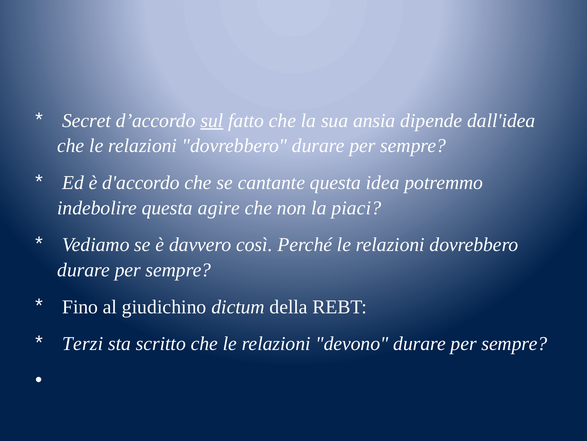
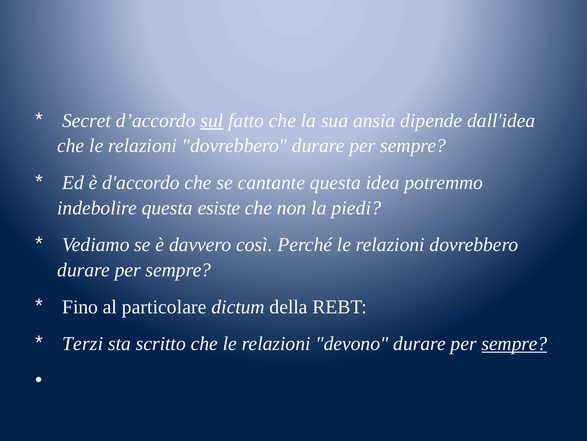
agire: agire -> esiste
piaci: piaci -> piedi
giudichino: giudichino -> particolare
sempre at (514, 343) underline: none -> present
